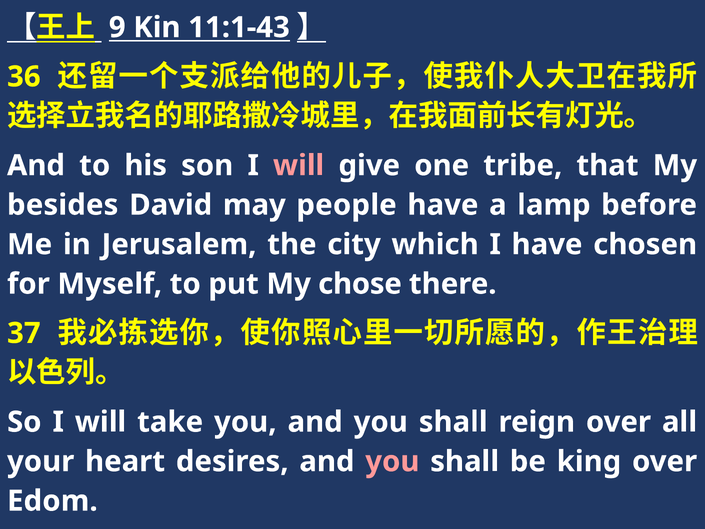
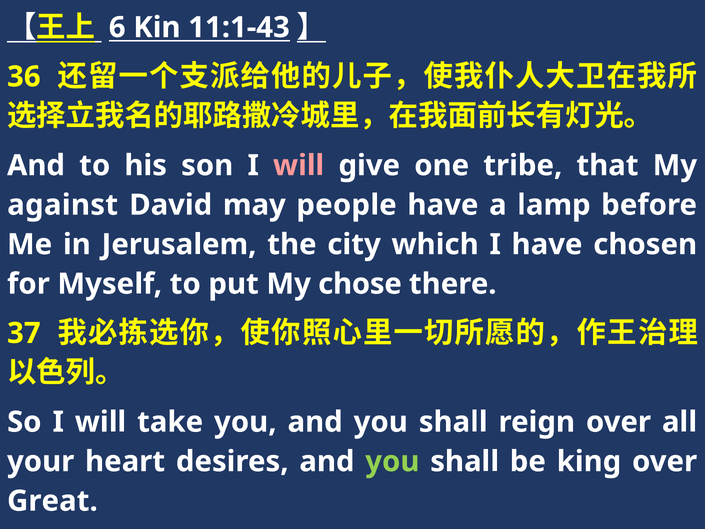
9: 9 -> 6
besides: besides -> against
you at (392, 461) colour: pink -> light green
Edom: Edom -> Great
